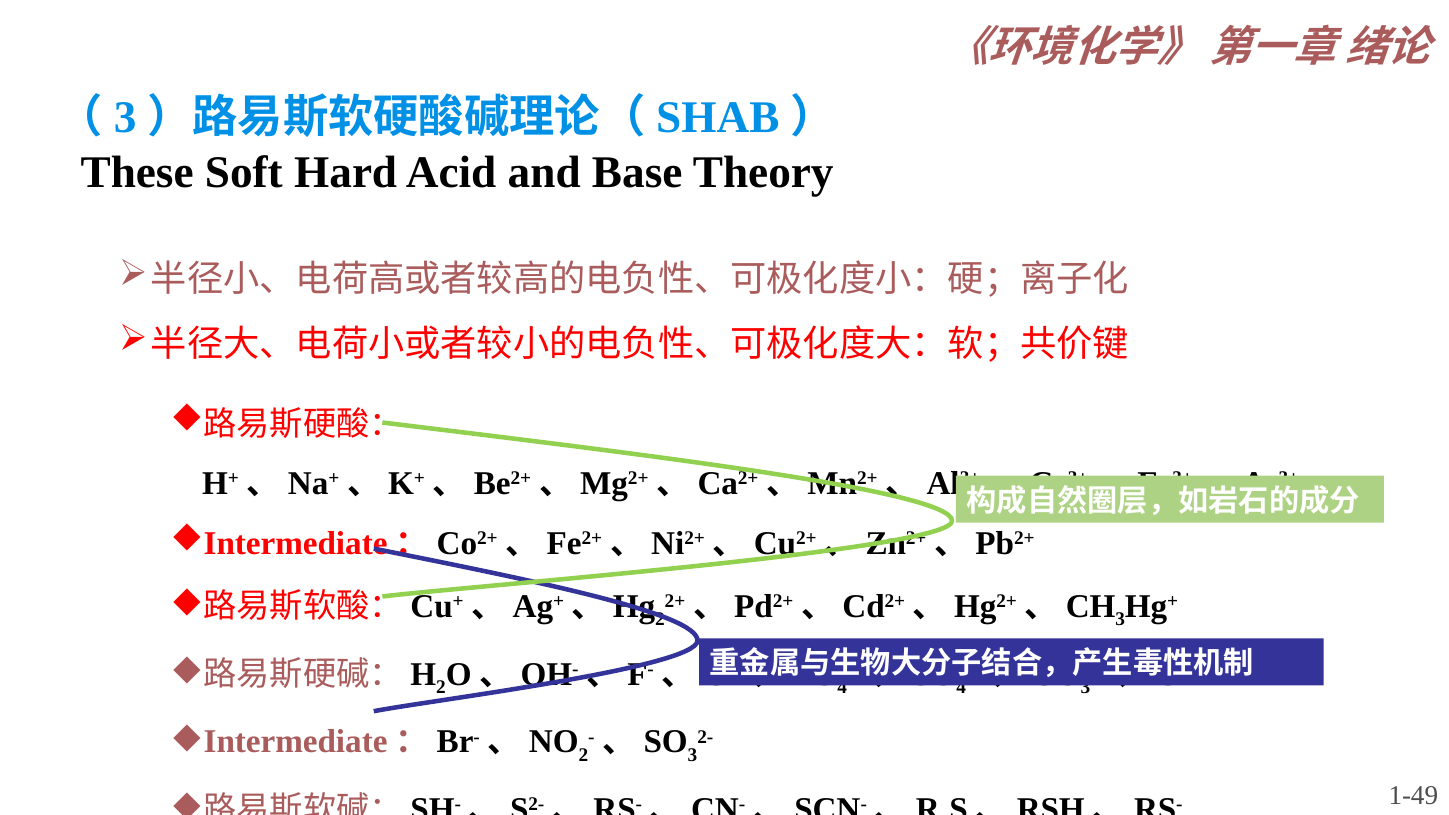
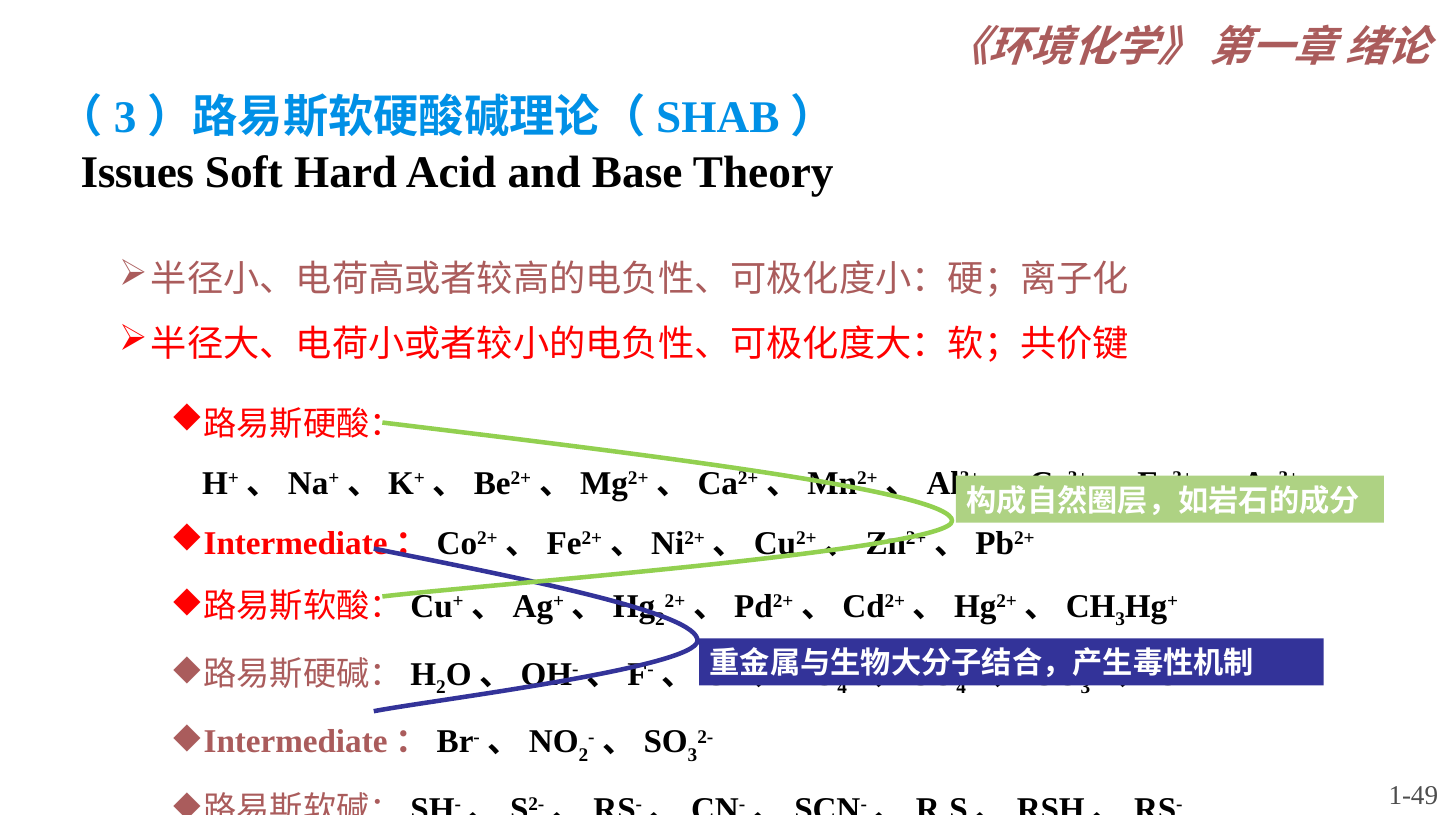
These: These -> Issues
